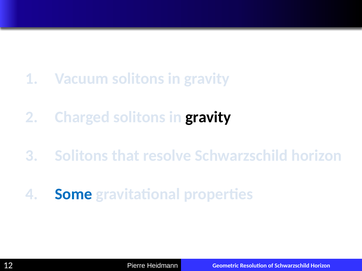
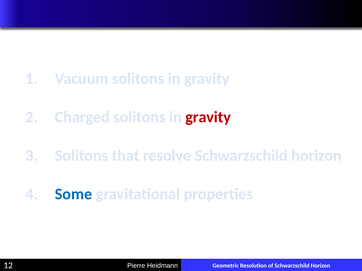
gravity at (208, 117) colour: black -> red
